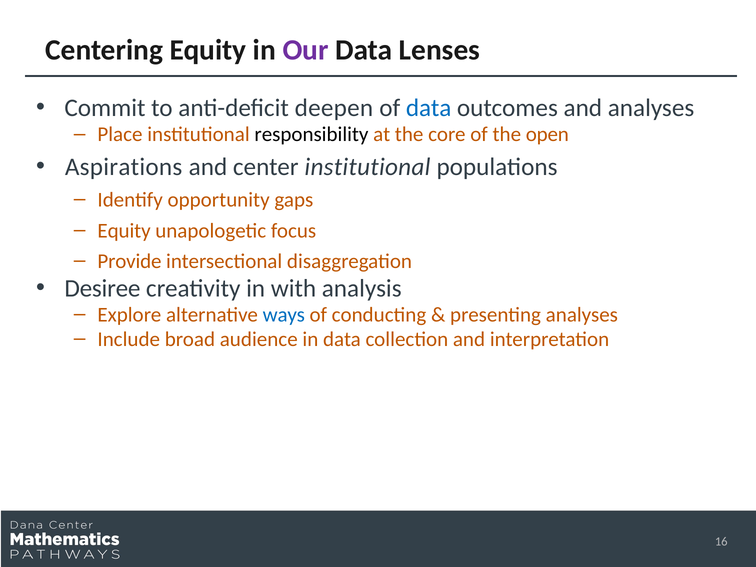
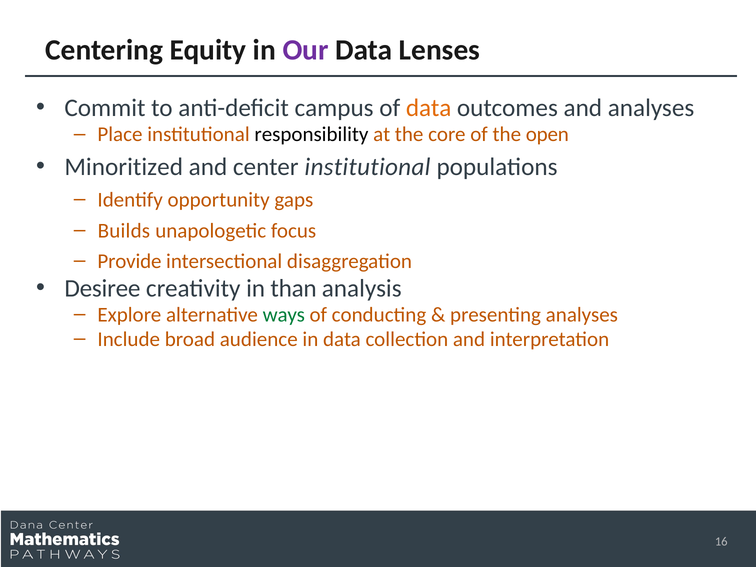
deepen: deepen -> campus
data at (429, 108) colour: blue -> orange
Aspirations: Aspirations -> Minoritized
Equity at (124, 231): Equity -> Builds
with: with -> than
ways colour: blue -> green
